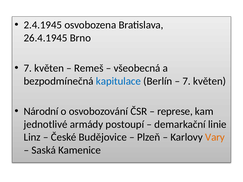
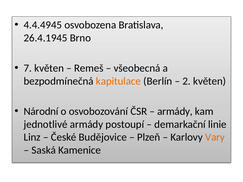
2.4.1945: 2.4.1945 -> 4.4.4945
kapitulace colour: blue -> orange
7 at (187, 81): 7 -> 2
represe at (175, 111): represe -> armády
